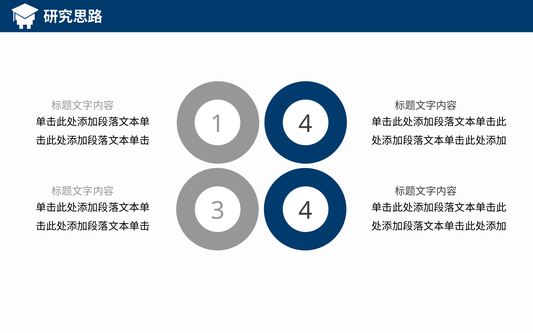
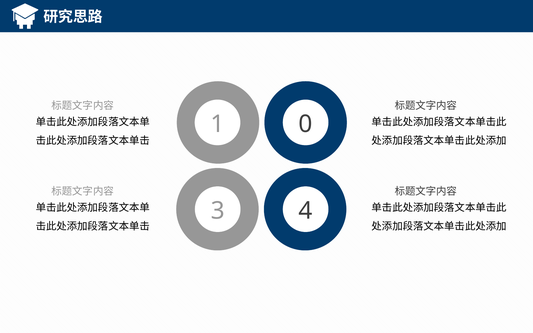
1 4: 4 -> 0
